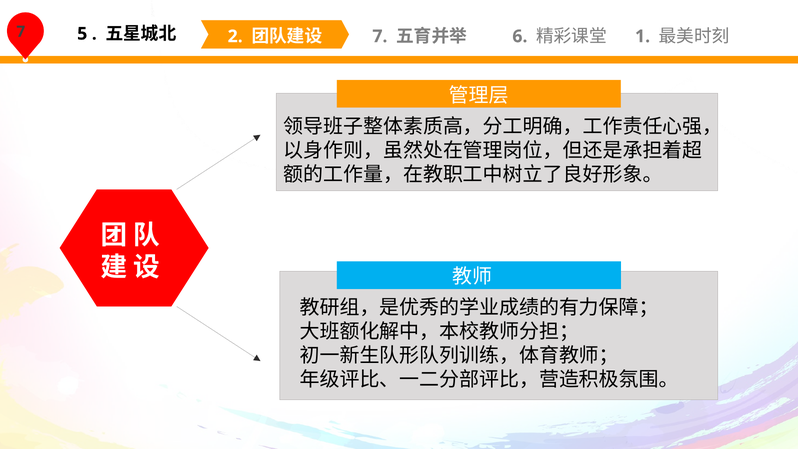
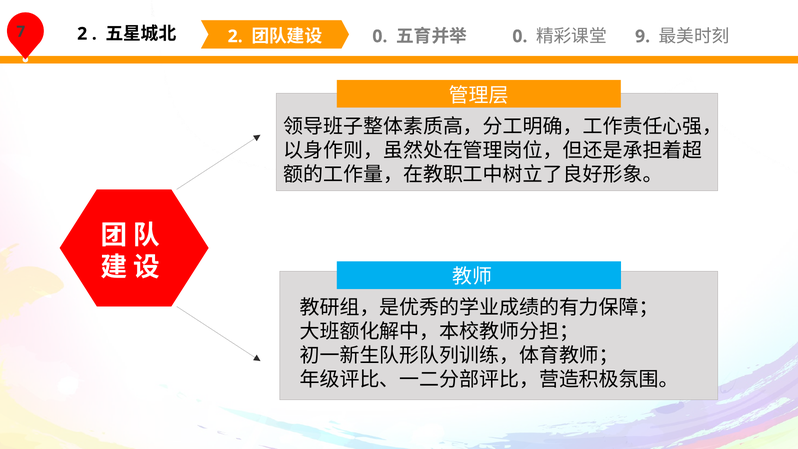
5 at (82, 34): 5 -> 2
7 at (380, 36): 7 -> 0
6 at (520, 36): 6 -> 0
1: 1 -> 9
